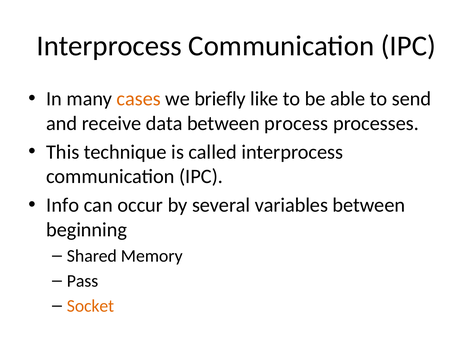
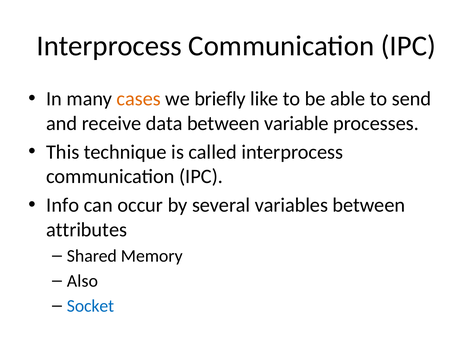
process: process -> variable
beginning: beginning -> attributes
Pass: Pass -> Also
Socket colour: orange -> blue
